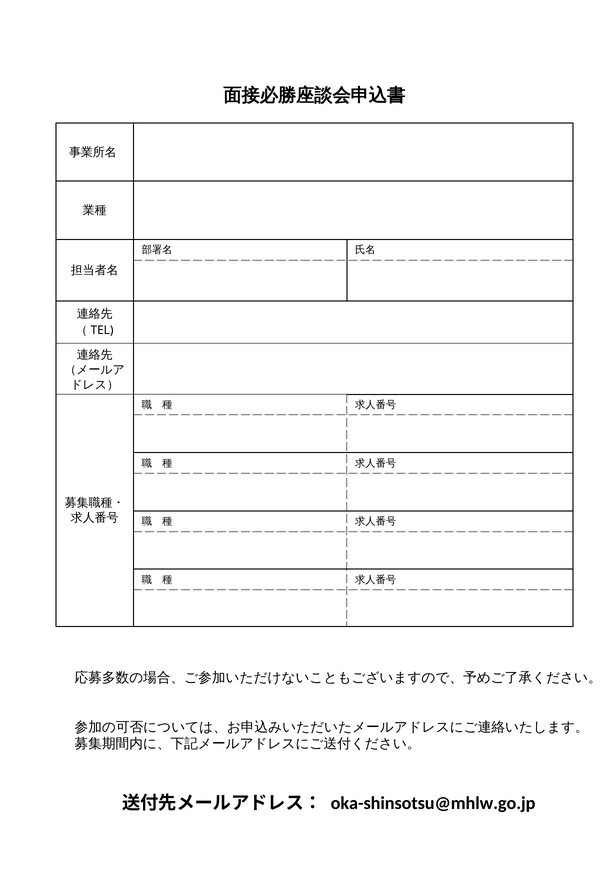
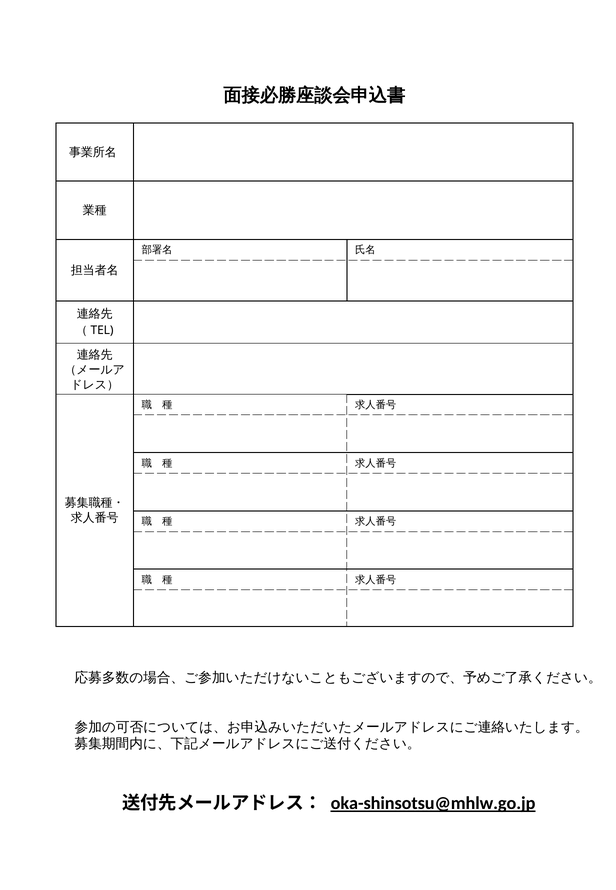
oka-shinsotsu@mhlw.go.jp underline: none -> present
